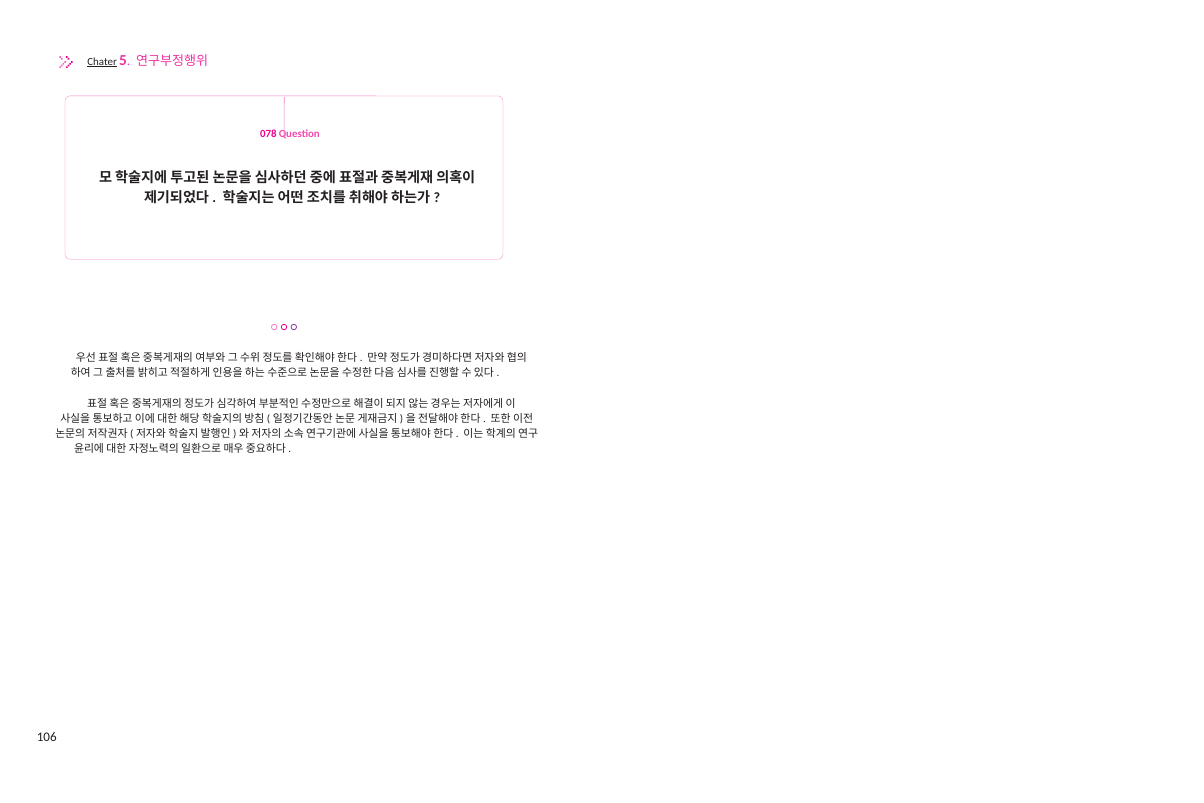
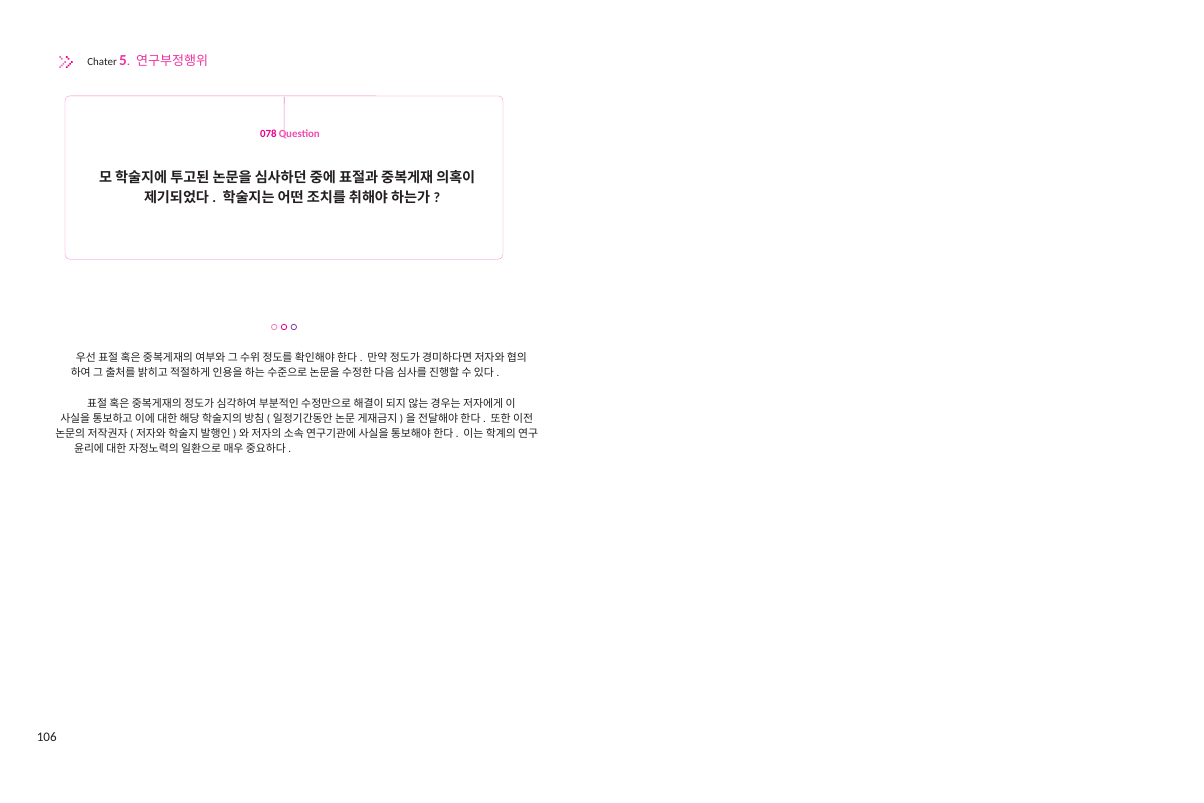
Chater underline: present -> none
